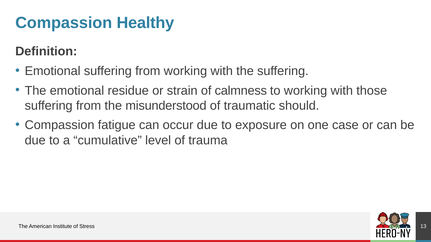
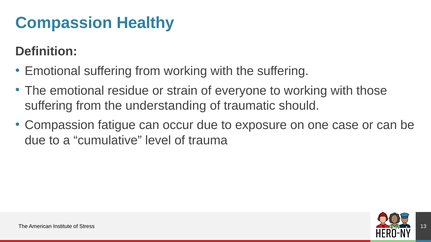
calmness: calmness -> everyone
misunderstood: misunderstood -> understanding
